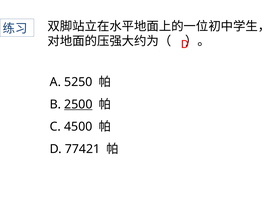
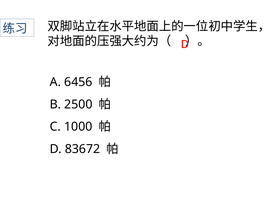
5250: 5250 -> 6456
2500 underline: present -> none
4500: 4500 -> 1000
77421: 77421 -> 83672
